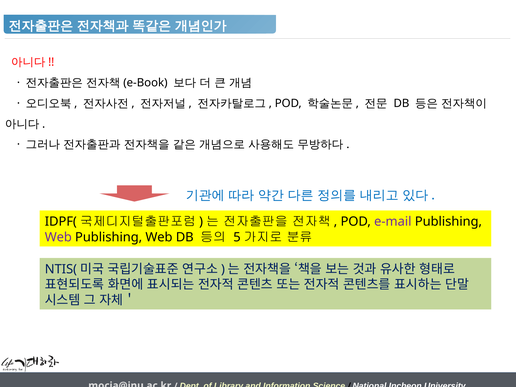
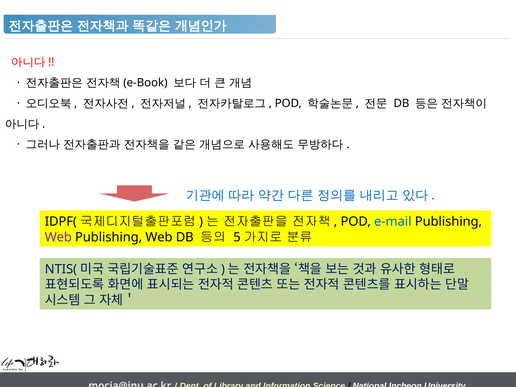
e-mail colour: purple -> blue
